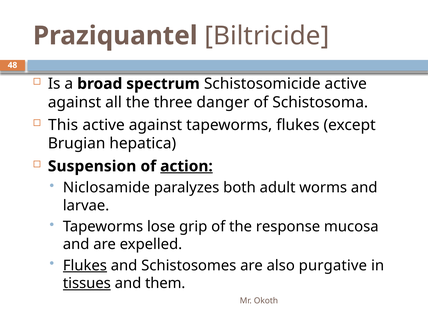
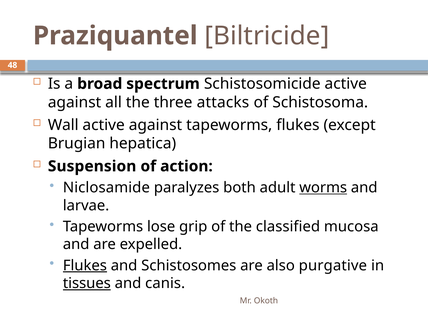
danger: danger -> attacks
This: This -> Wall
action underline: present -> none
worms underline: none -> present
response: response -> classified
them: them -> canis
